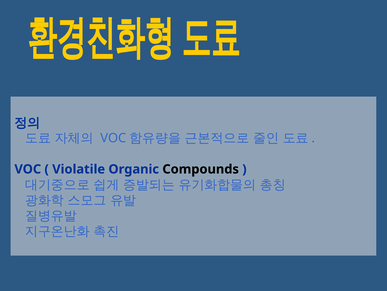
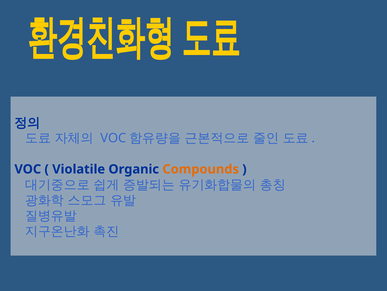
Compounds colour: black -> orange
